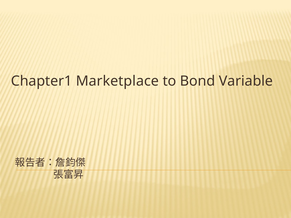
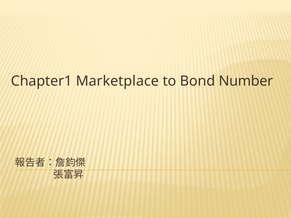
Variable: Variable -> Number
